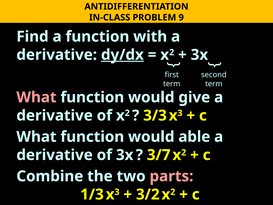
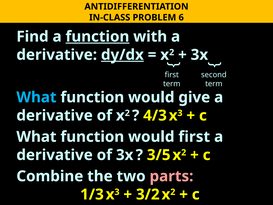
9: 9 -> 6
function at (97, 37) underline: none -> present
What at (36, 97) colour: pink -> light blue
3/3: 3/3 -> 4/3
would able: able -> first
3/7: 3/7 -> 3/5
